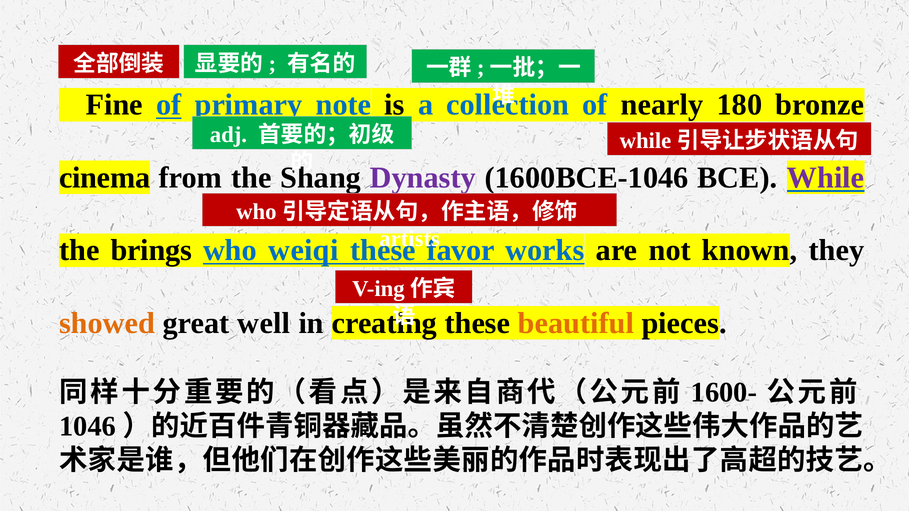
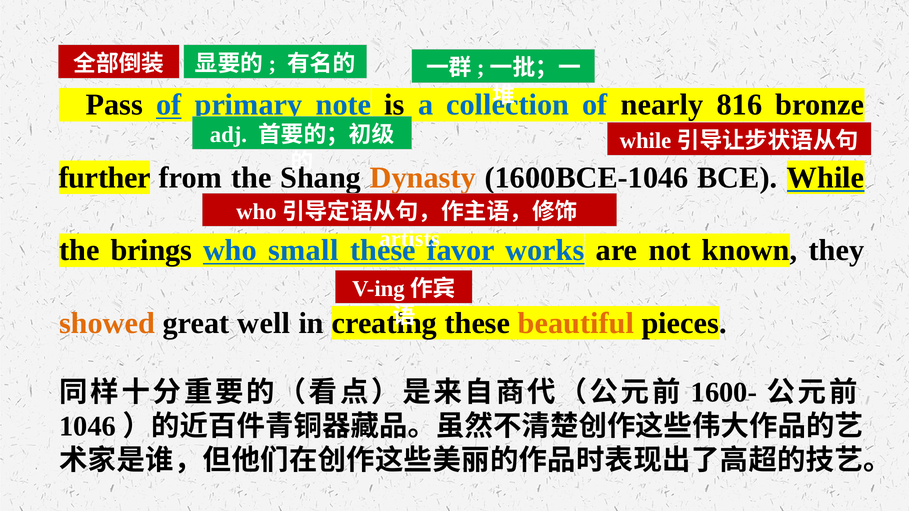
Fine: Fine -> Pass
180: 180 -> 816
cinema: cinema -> further
Dynasty colour: purple -> orange
While colour: purple -> black
weiqi: weiqi -> small
